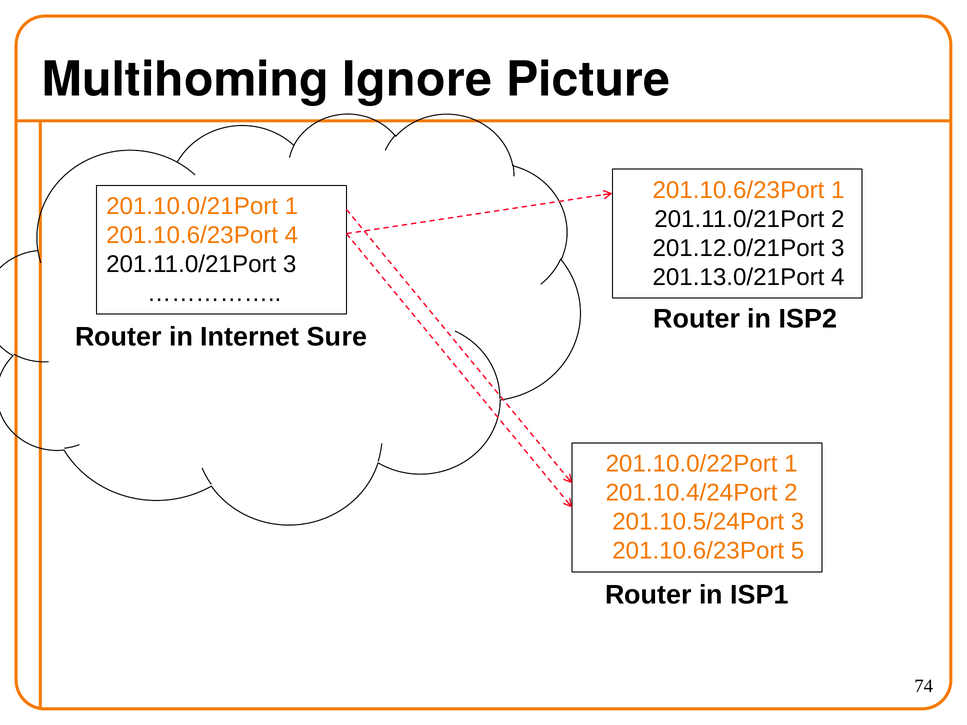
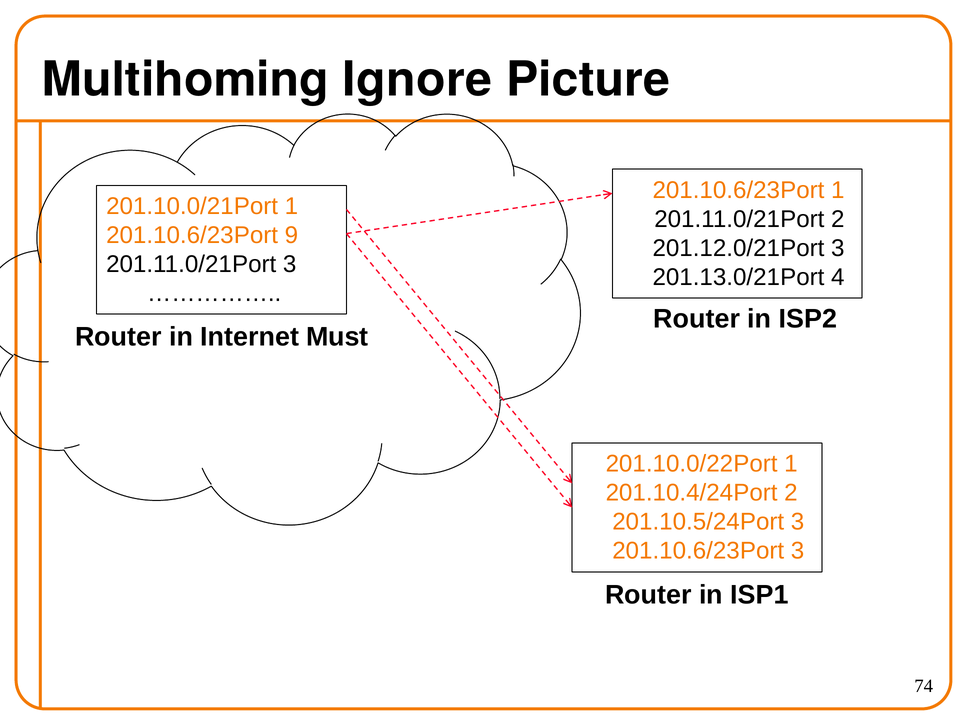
201.10.6/23Port 4: 4 -> 9
Sure: Sure -> Must
201.10.6/23Port 5: 5 -> 3
